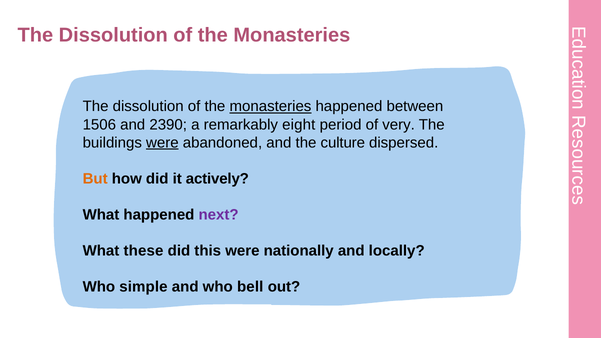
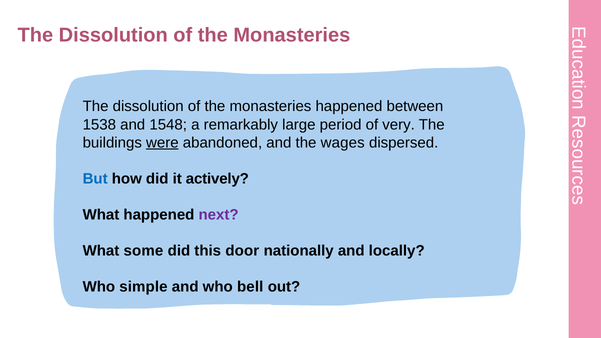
monasteries at (270, 107) underline: present -> none
1506: 1506 -> 1538
2390: 2390 -> 1548
eight: eight -> large
culture: culture -> wages
But colour: orange -> blue
these: these -> some
this were: were -> door
